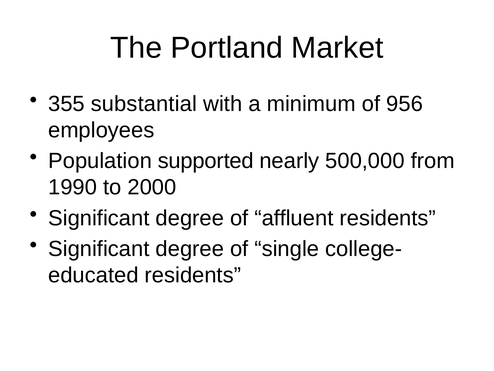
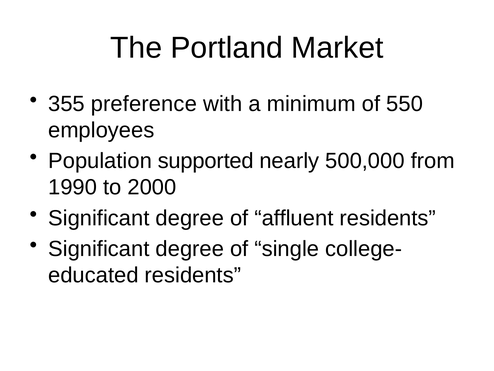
substantial: substantial -> preference
956: 956 -> 550
